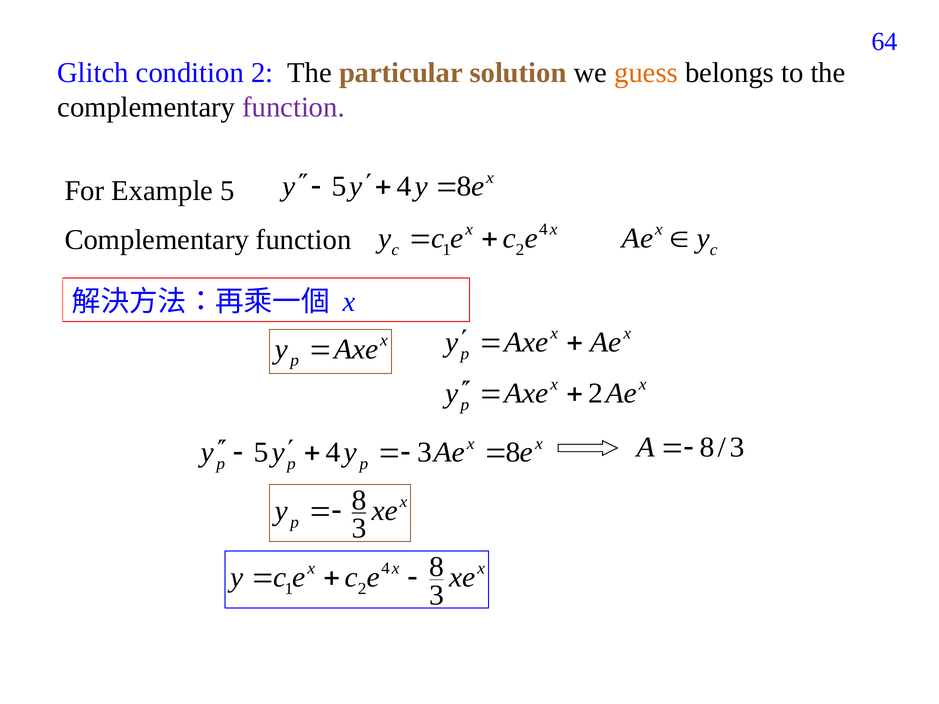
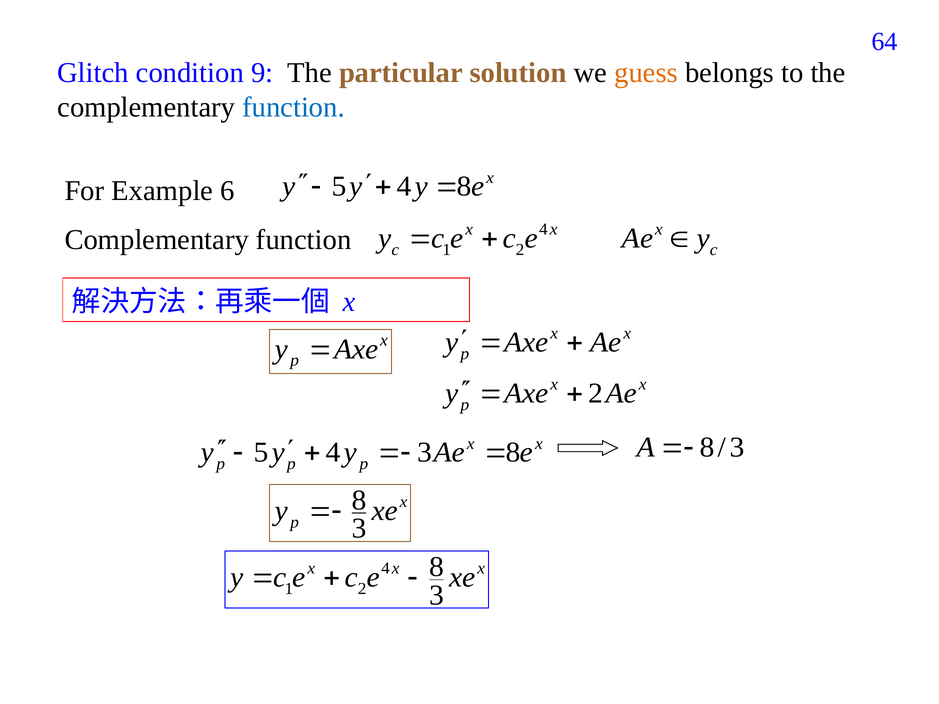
condition 2: 2 -> 9
function at (294, 107) colour: purple -> blue
Example 5: 5 -> 6
